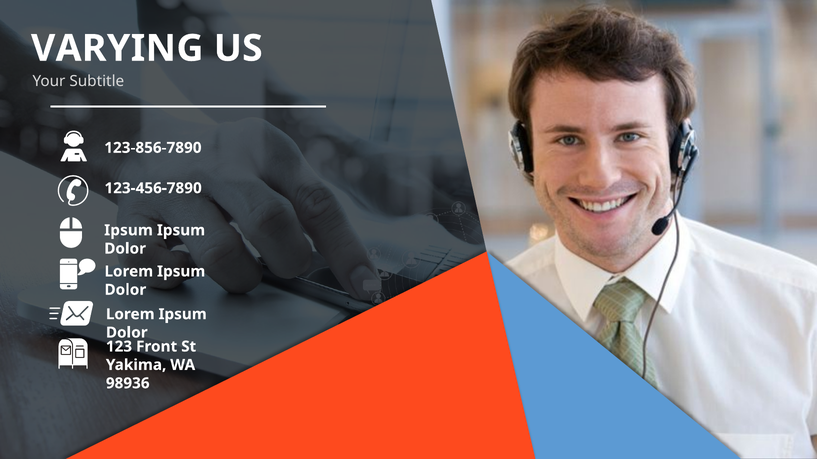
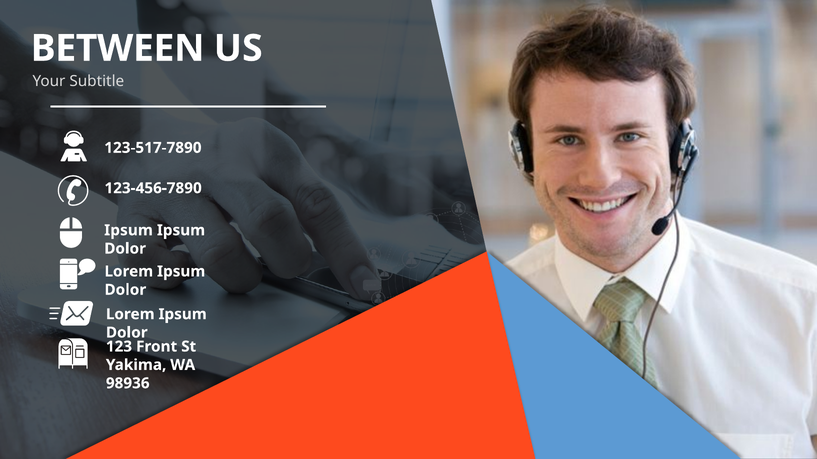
VARYING: VARYING -> BETWEEN
123-856-7890: 123-856-7890 -> 123-517-7890
